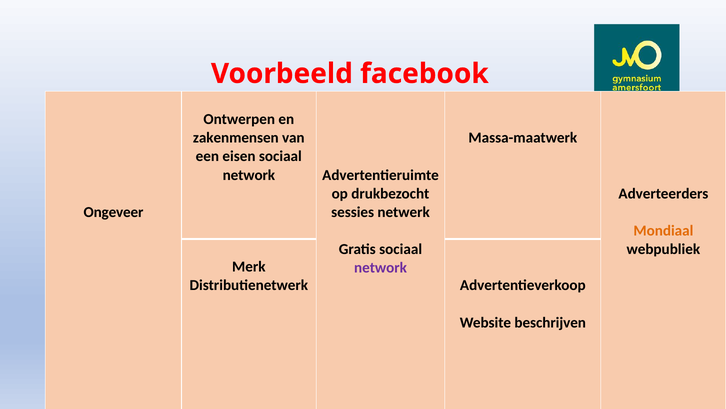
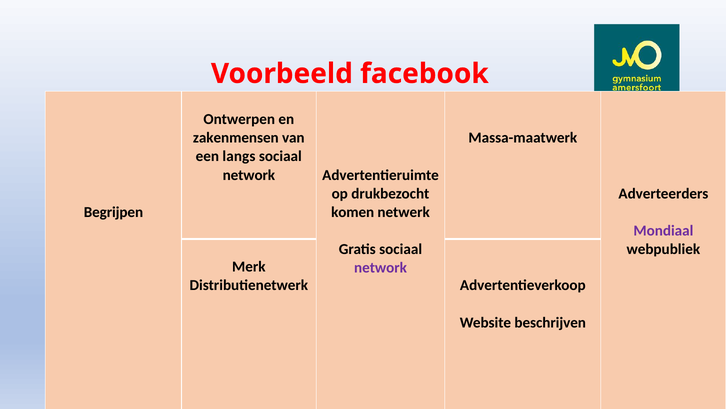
eisen: eisen -> langs
Ongeveer: Ongeveer -> Begrijpen
sessies: sessies -> komen
Mondiaal colour: orange -> purple
